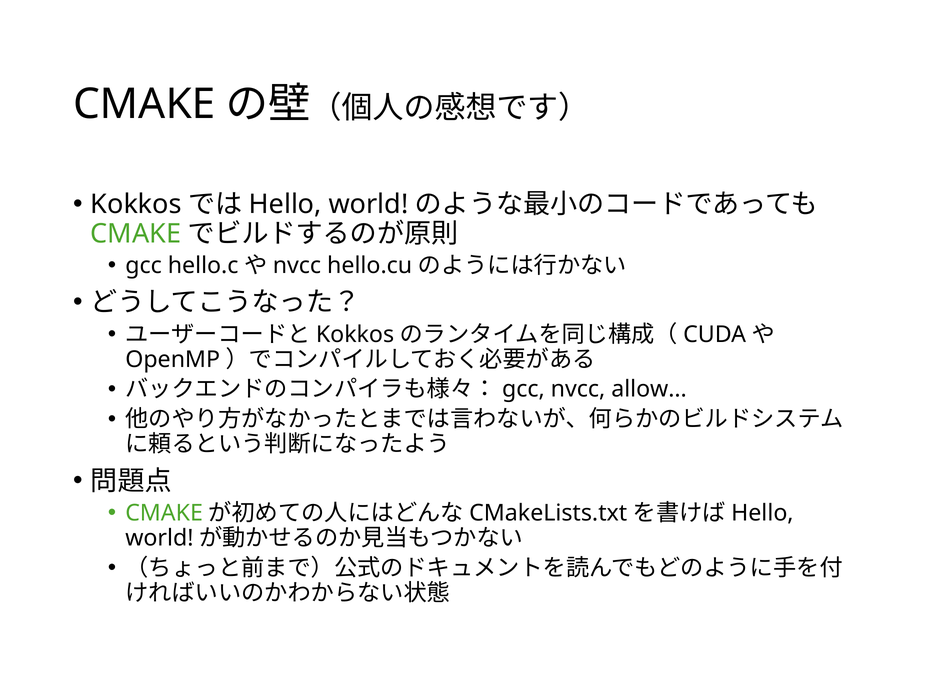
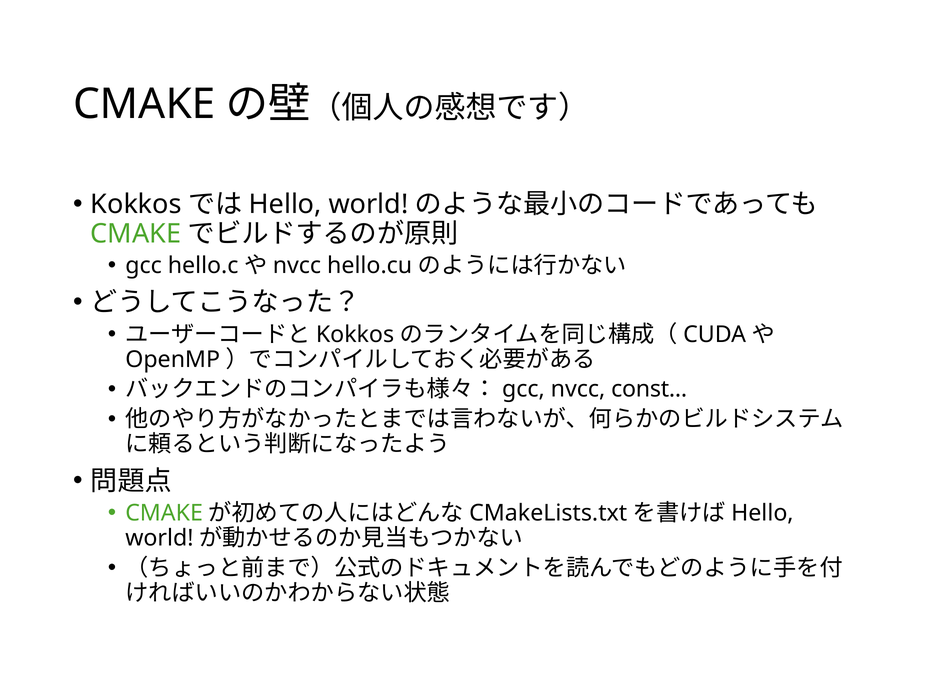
allow: allow -> const
